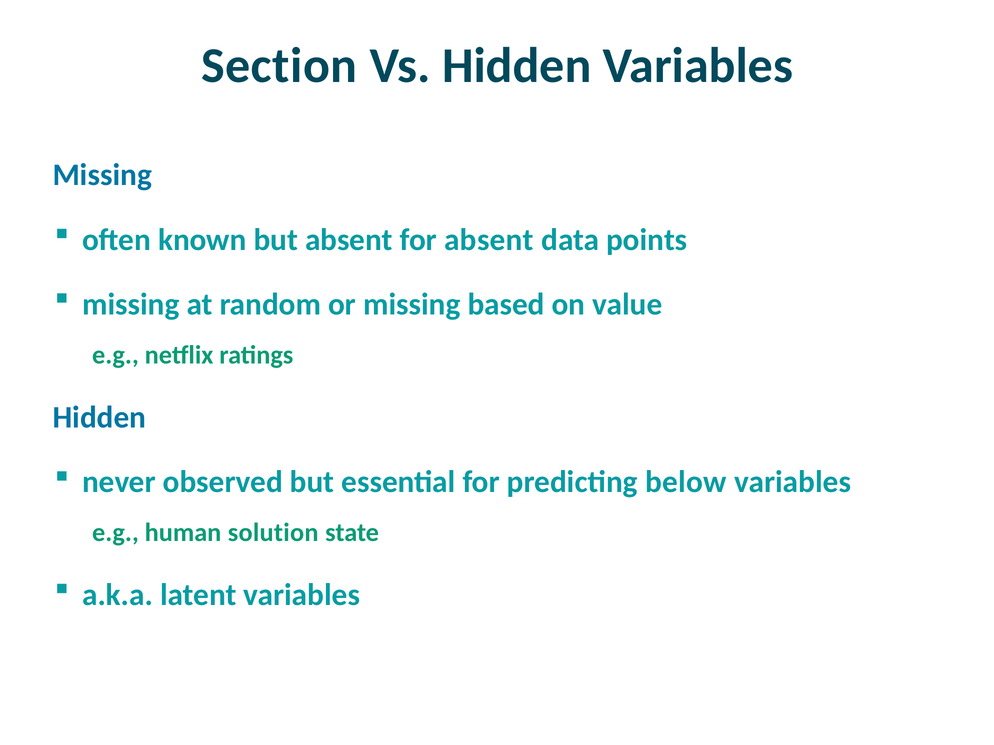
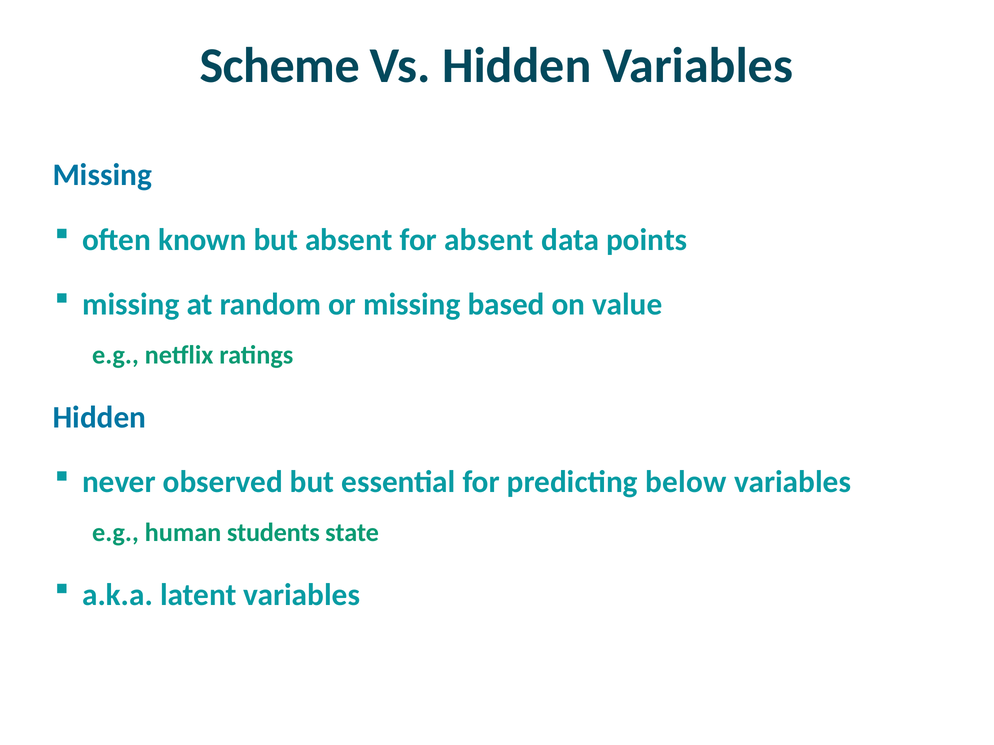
Section: Section -> Scheme
solution: solution -> students
